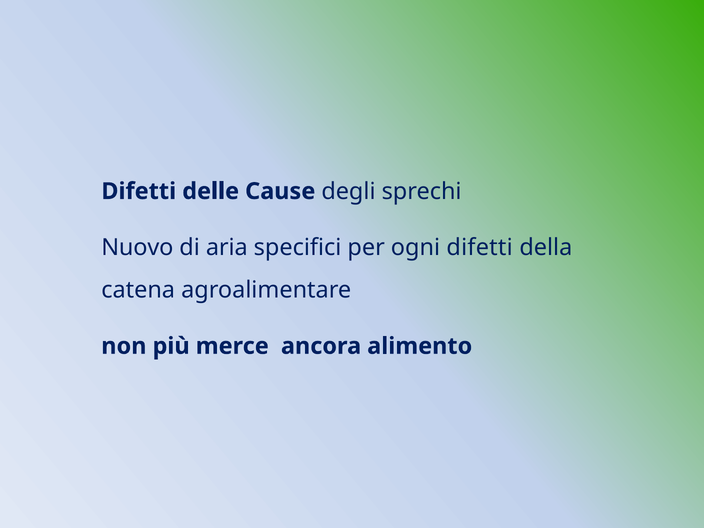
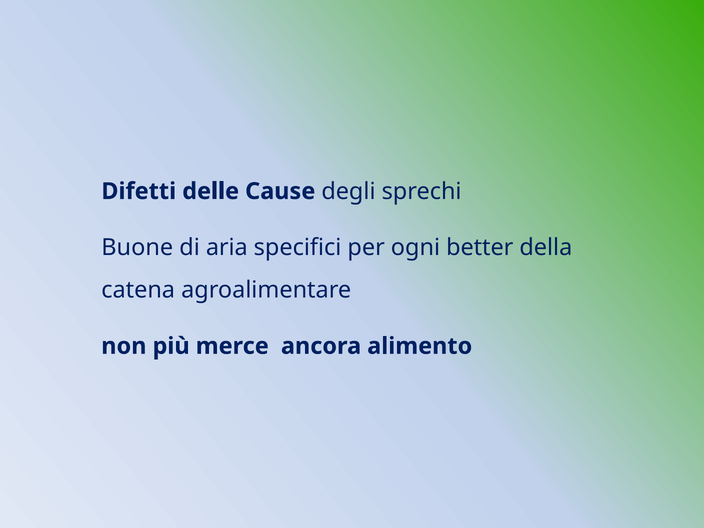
Nuovo: Nuovo -> Buone
ogni difetti: difetti -> better
